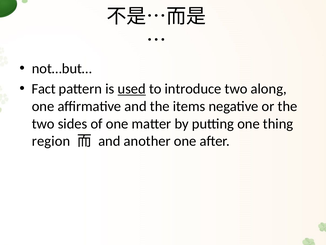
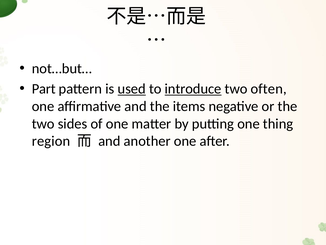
Fact: Fact -> Part
introduce underline: none -> present
along: along -> often
